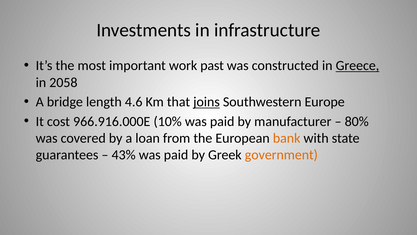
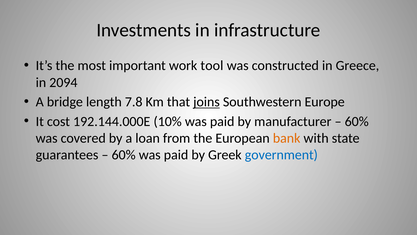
past: past -> tool
Greece underline: present -> none
2058: 2058 -> 2094
4.6: 4.6 -> 7.8
966.916.000E: 966.916.000E -> 192.144.000E
80% at (357, 121): 80% -> 60%
43% at (124, 155): 43% -> 60%
government colour: orange -> blue
